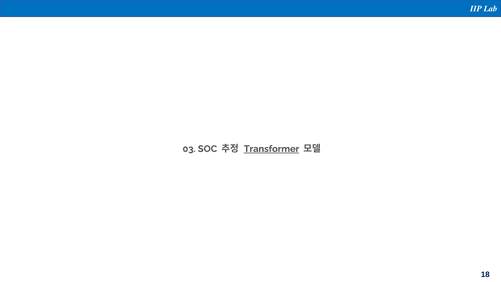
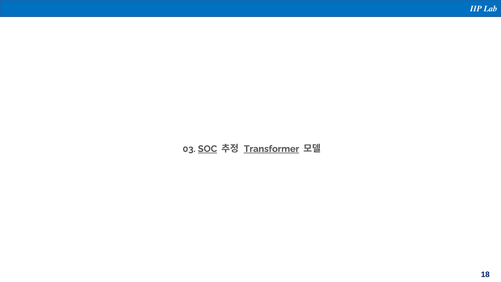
SOC underline: none -> present
